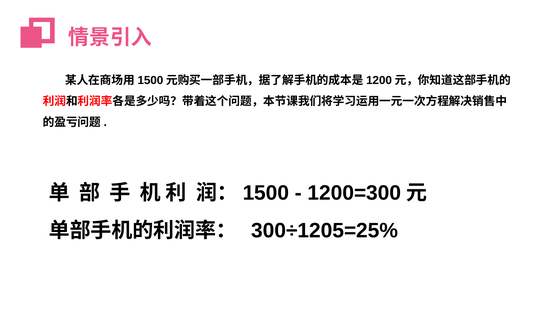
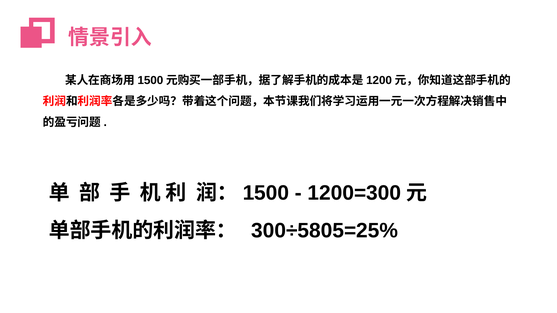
300÷1205=25%: 300÷1205=25% -> 300÷5805=25%
